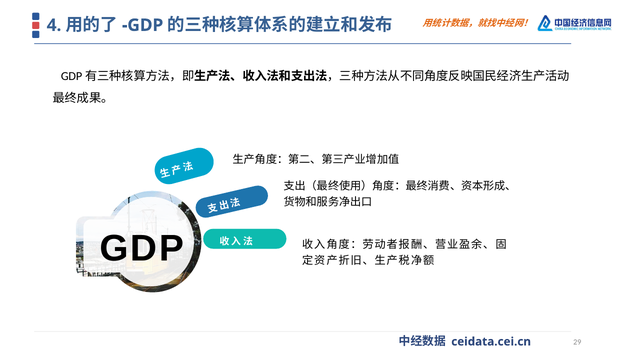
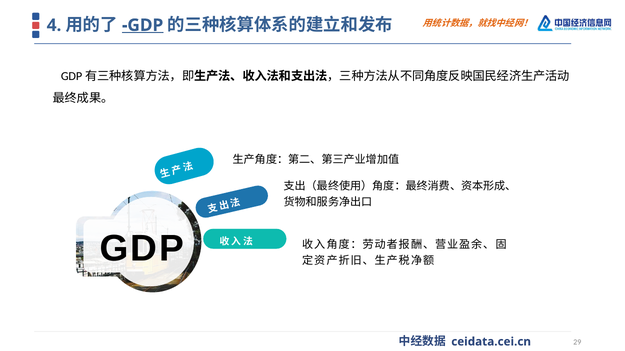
GDP at (143, 25) underline: none -> present
